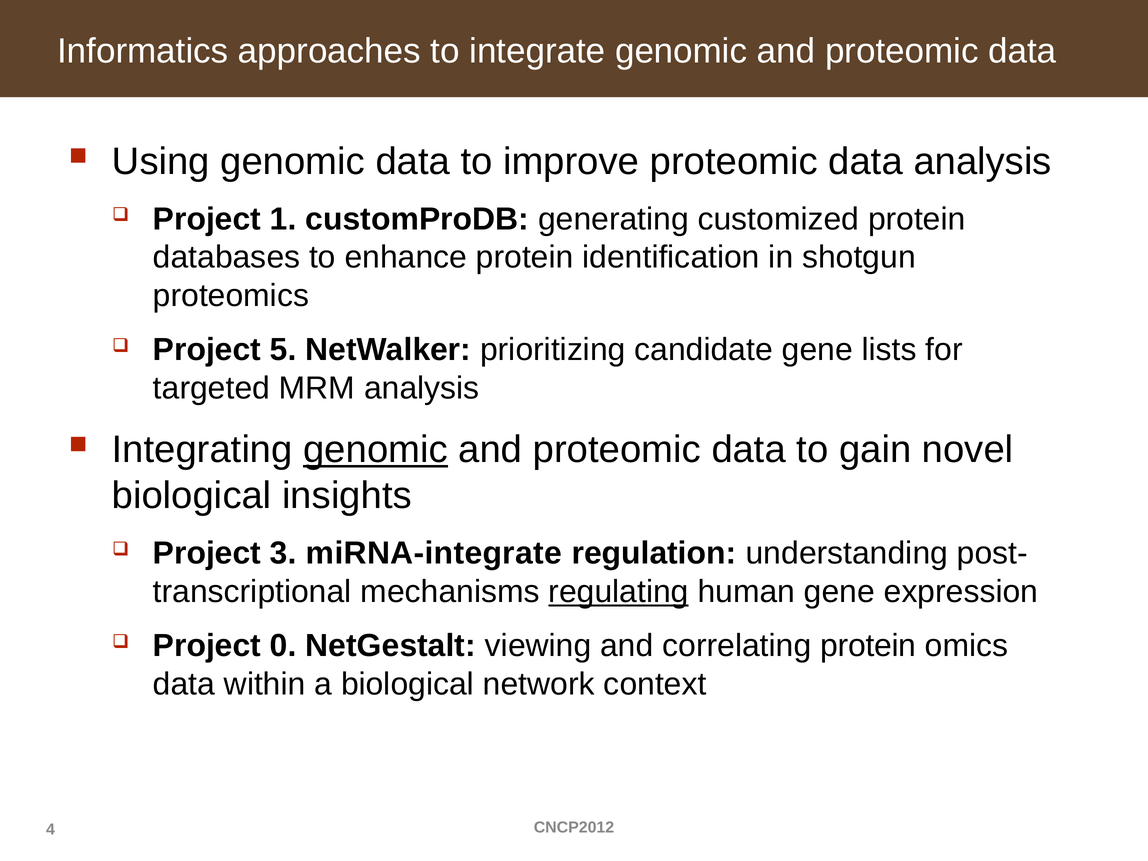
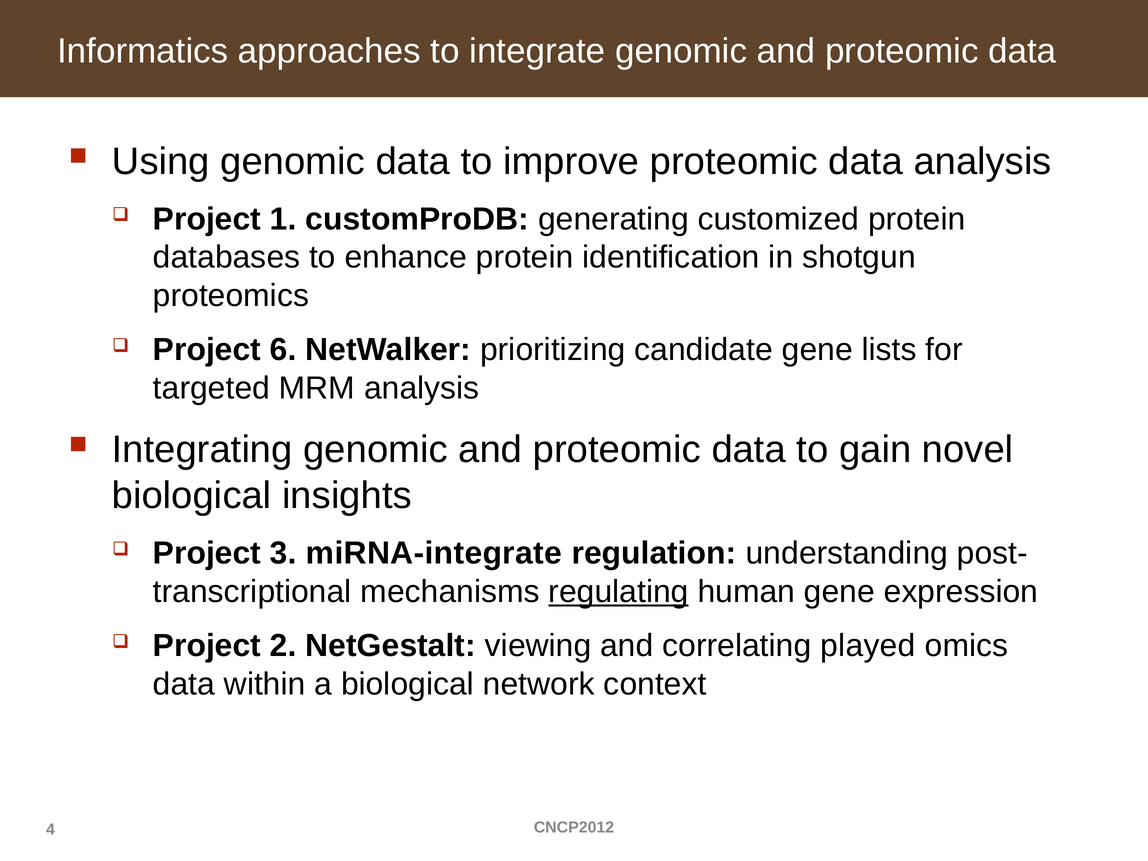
5: 5 -> 6
genomic at (375, 450) underline: present -> none
0: 0 -> 2
correlating protein: protein -> played
